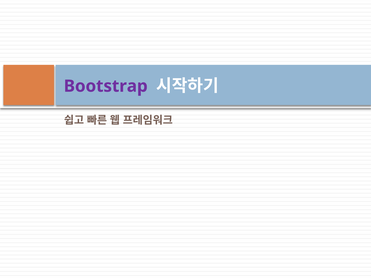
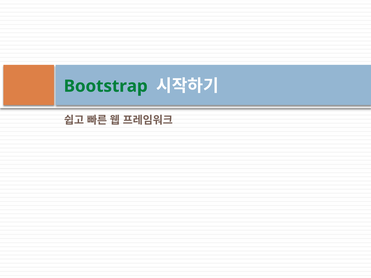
Bootstrap colour: purple -> green
